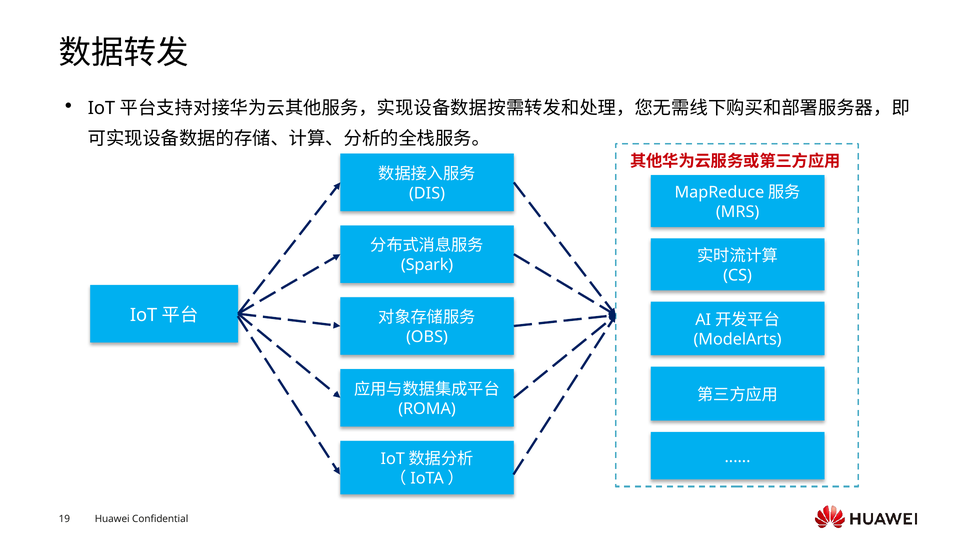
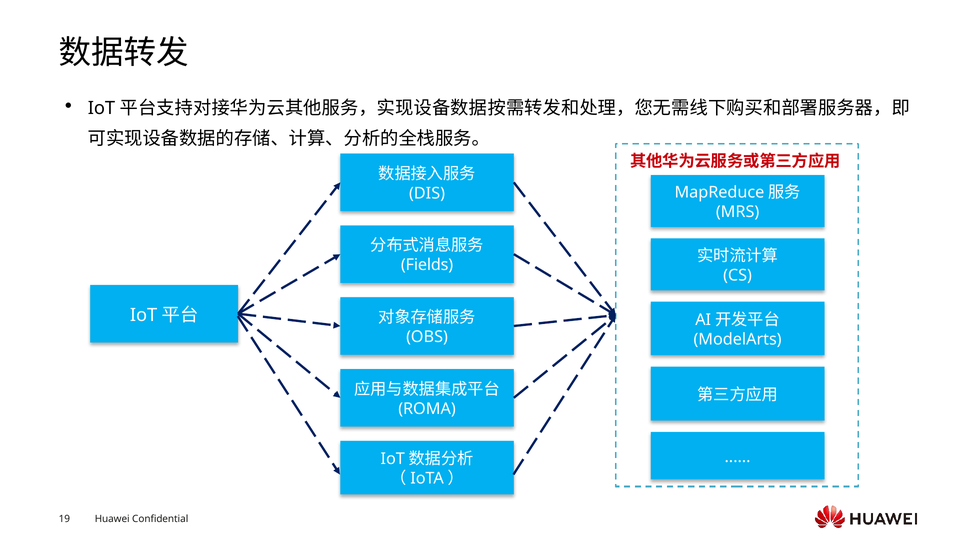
Spark: Spark -> Fields
